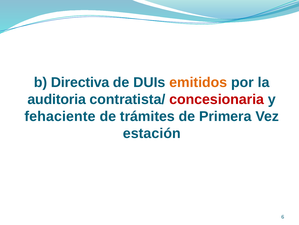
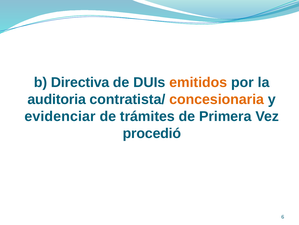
concesionaria colour: red -> orange
fehaciente: fehaciente -> evidenciar
estación: estación -> procedió
